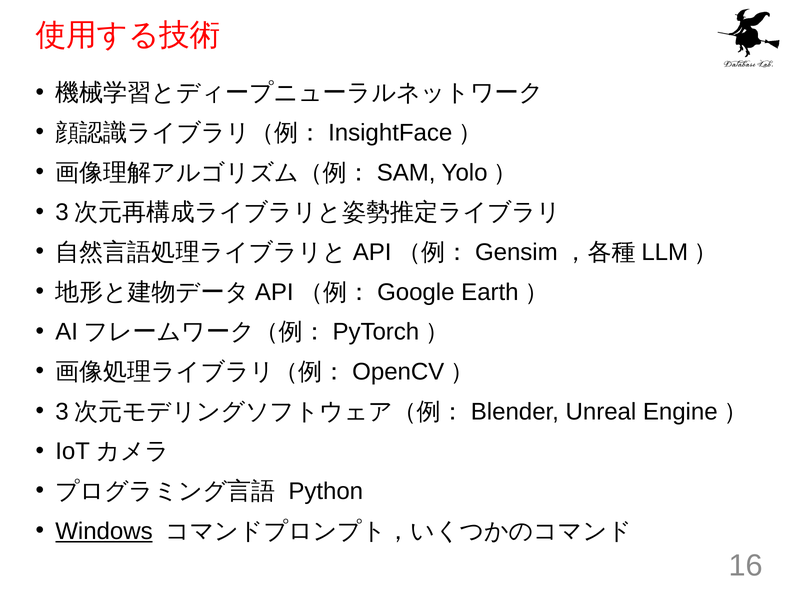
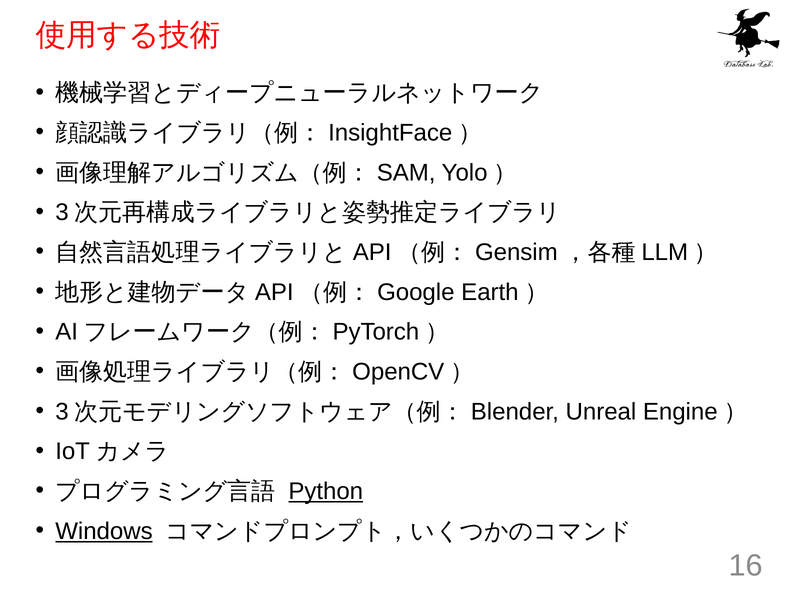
Python underline: none -> present
